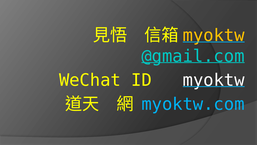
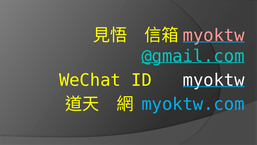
myoktw at (214, 35) colour: yellow -> pink
